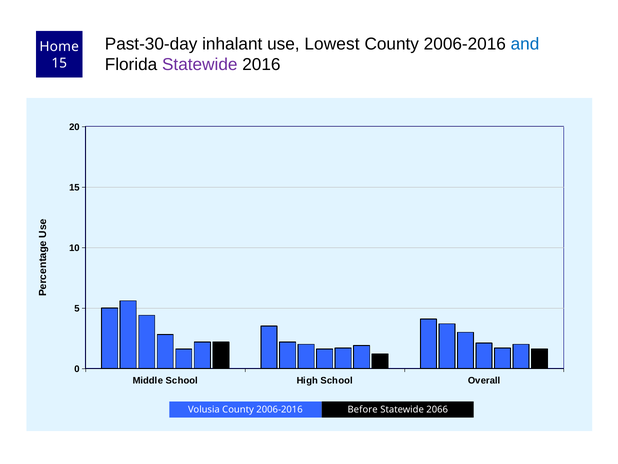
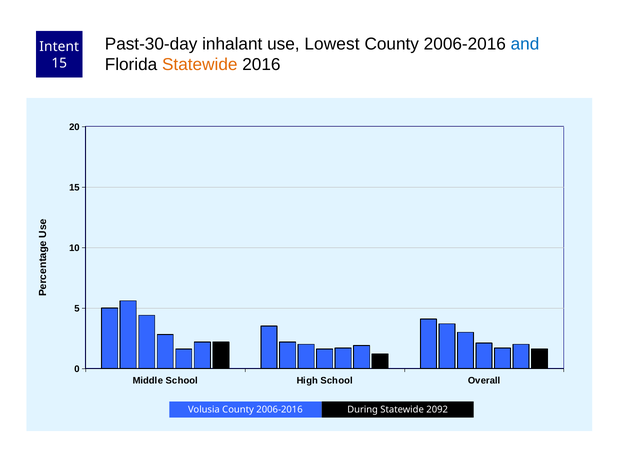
Home: Home -> Intent
Statewide at (200, 65) colour: purple -> orange
Before: Before -> During
2066: 2066 -> 2092
